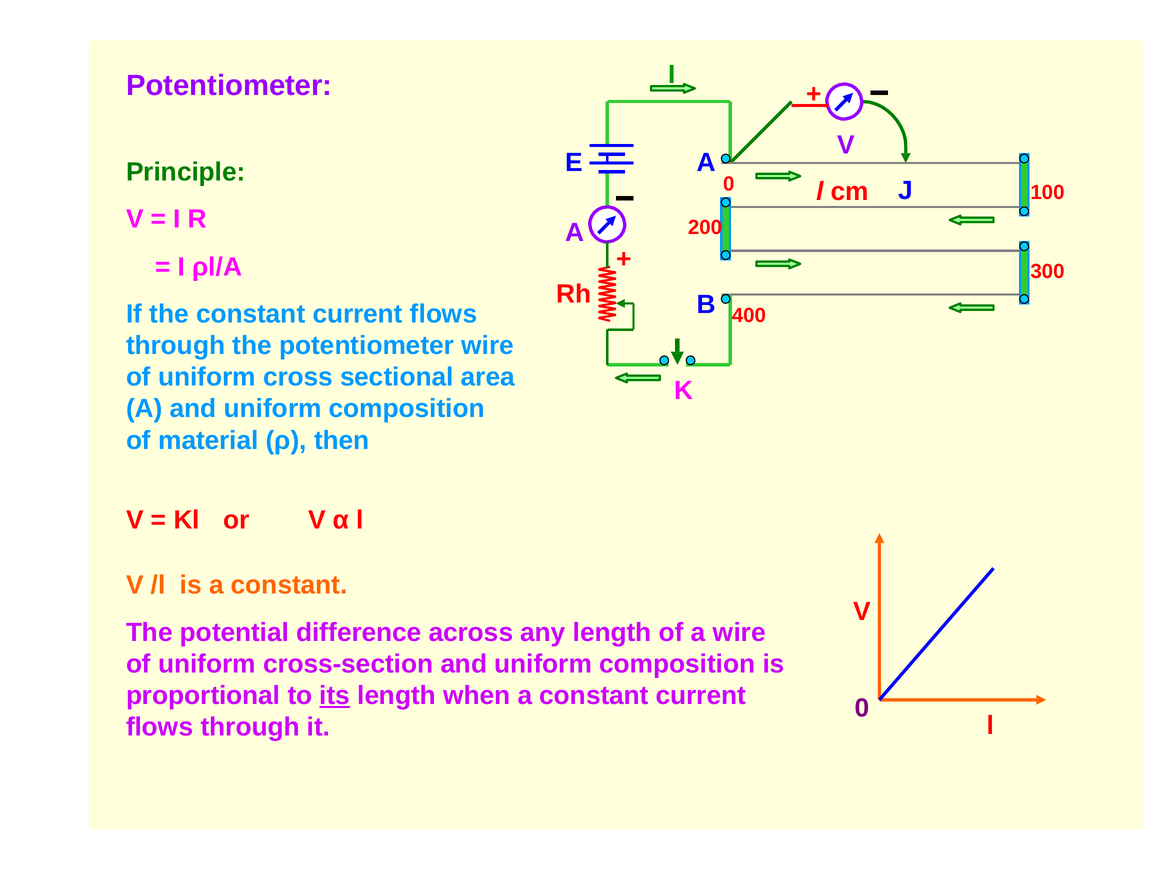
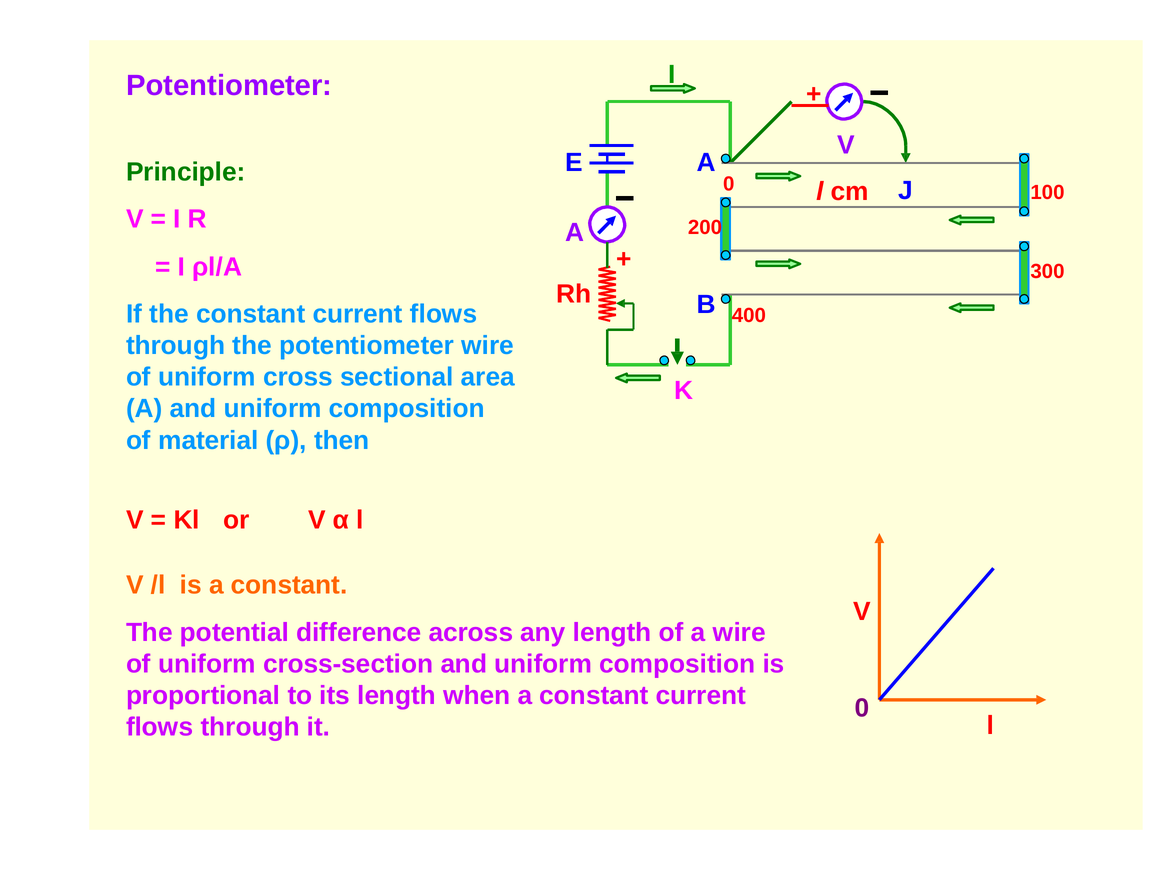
its underline: present -> none
